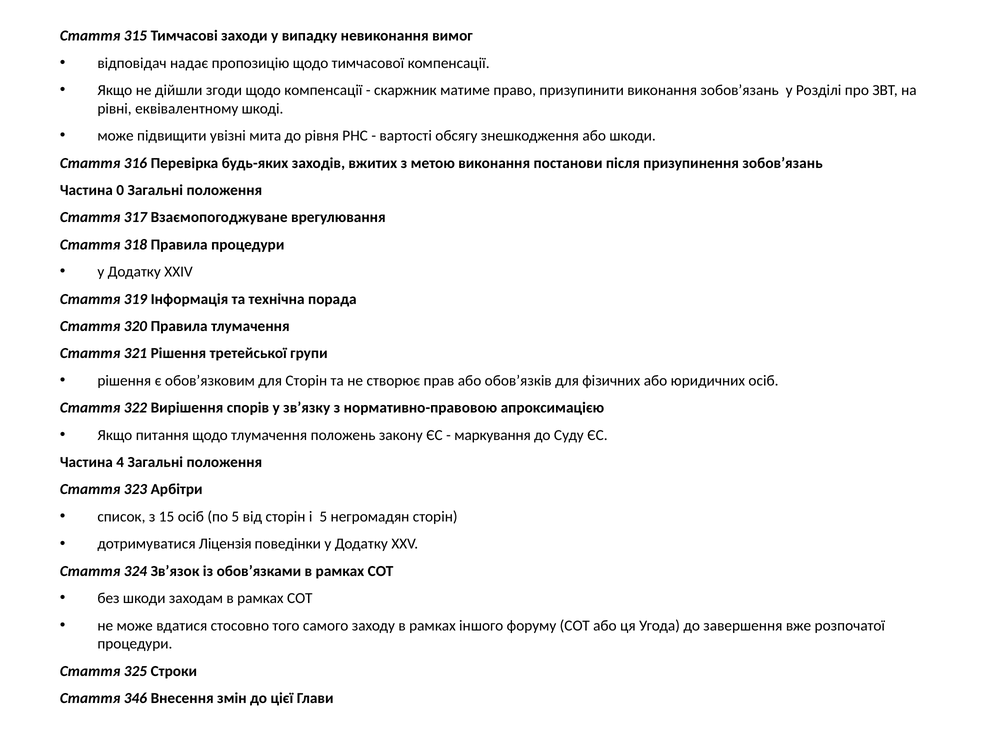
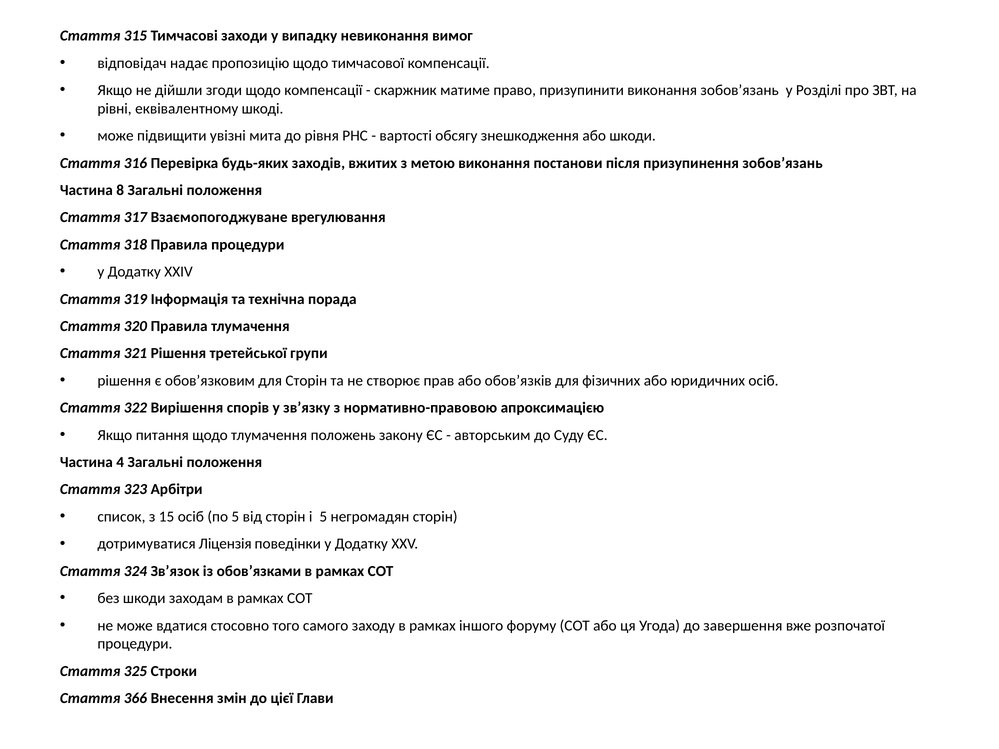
0: 0 -> 8
маркування: маркування -> авторським
346: 346 -> 366
